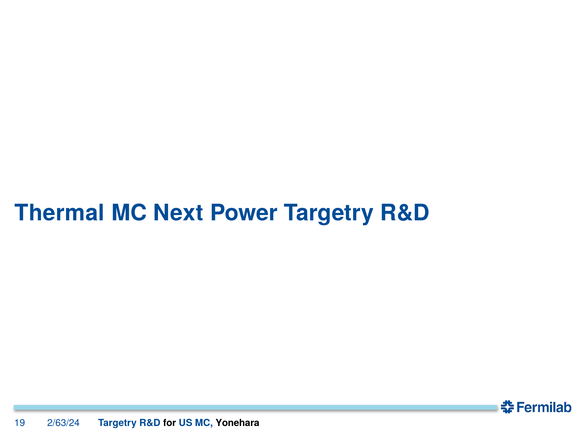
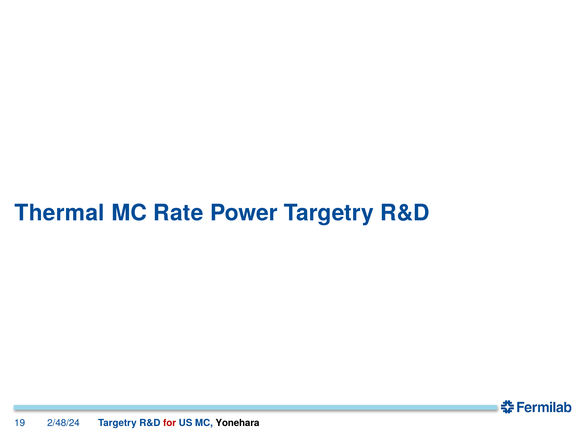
Next: Next -> Rate
2/63/24: 2/63/24 -> 2/48/24
for colour: black -> red
